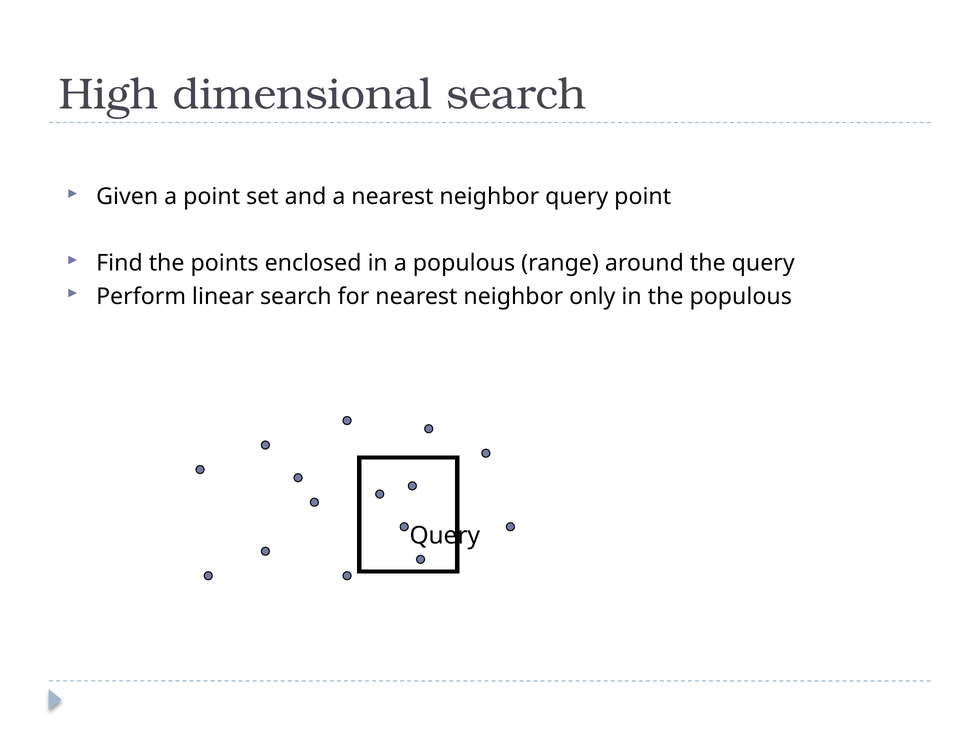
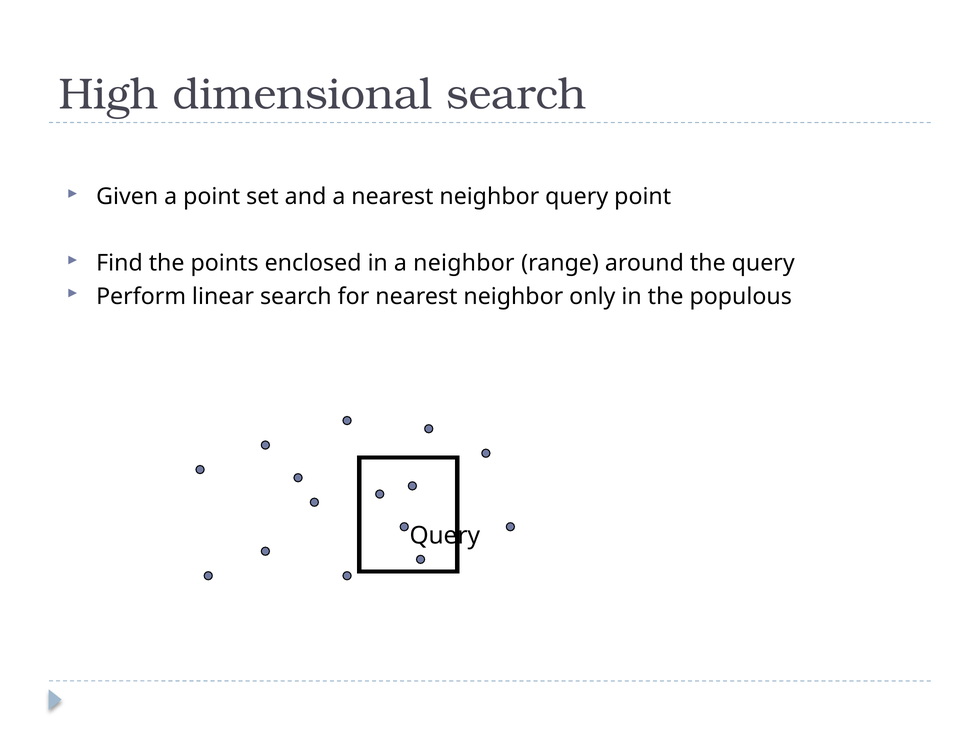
a populous: populous -> neighbor
